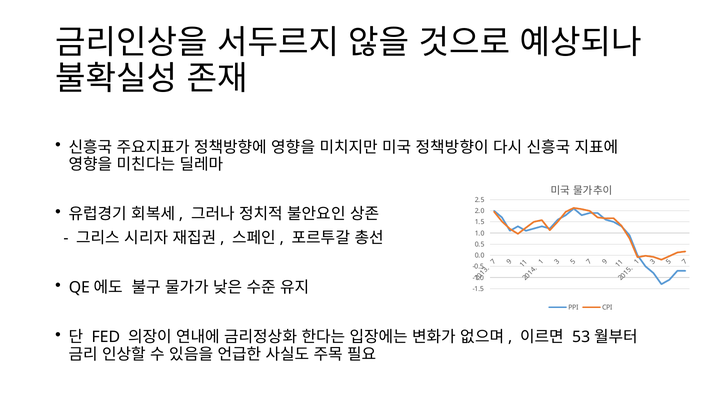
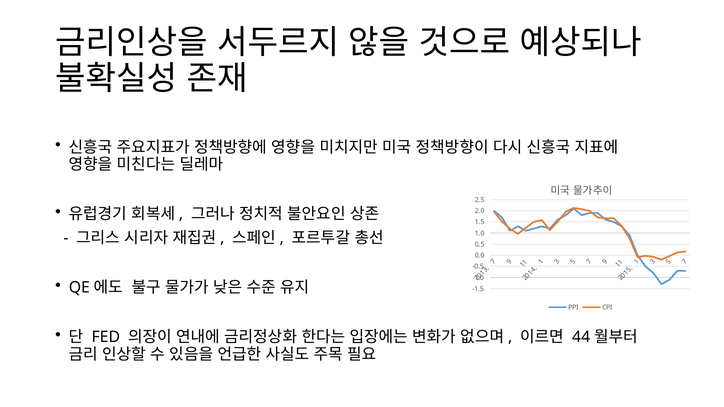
53: 53 -> 44
